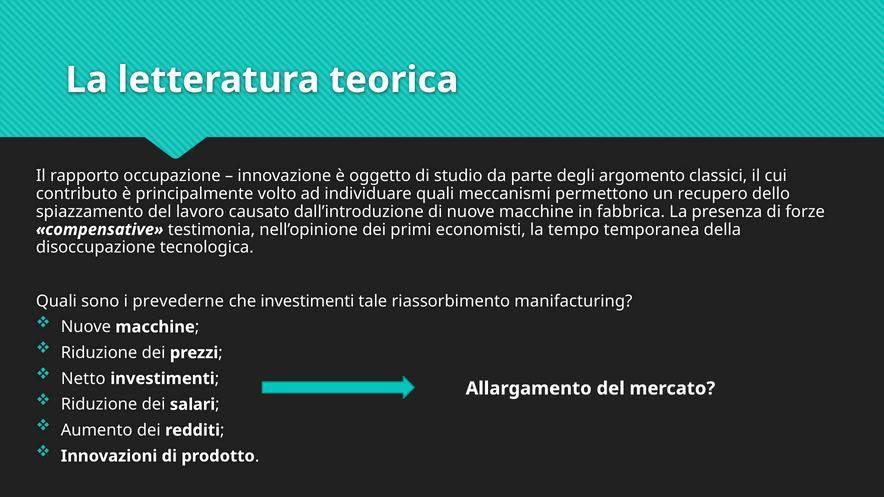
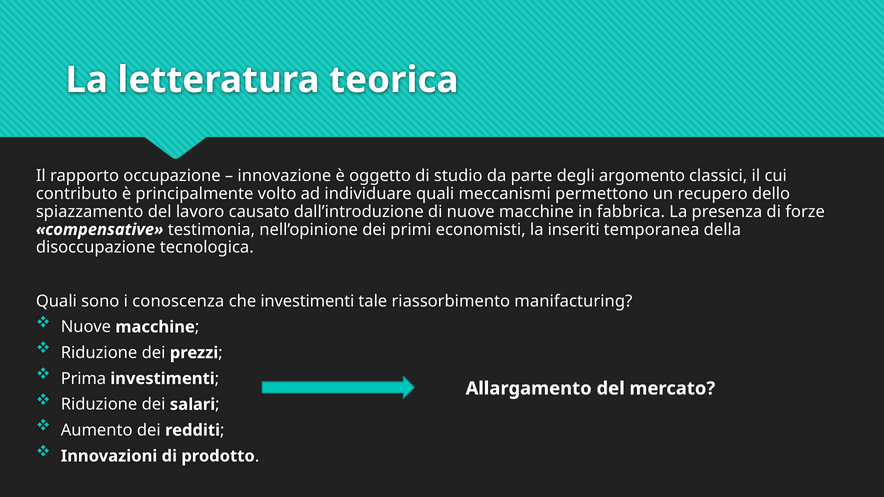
tempo: tempo -> inseriti
prevederne: prevederne -> conoscenza
Netto: Netto -> Prima
